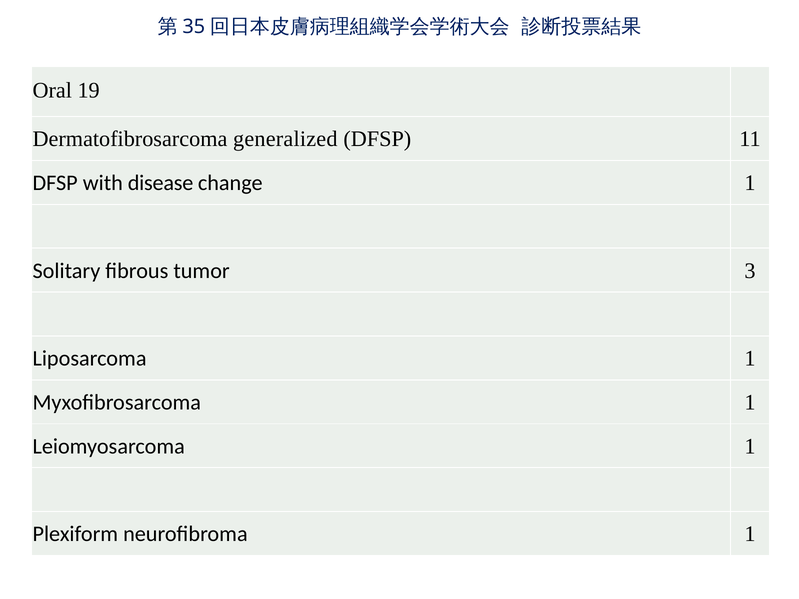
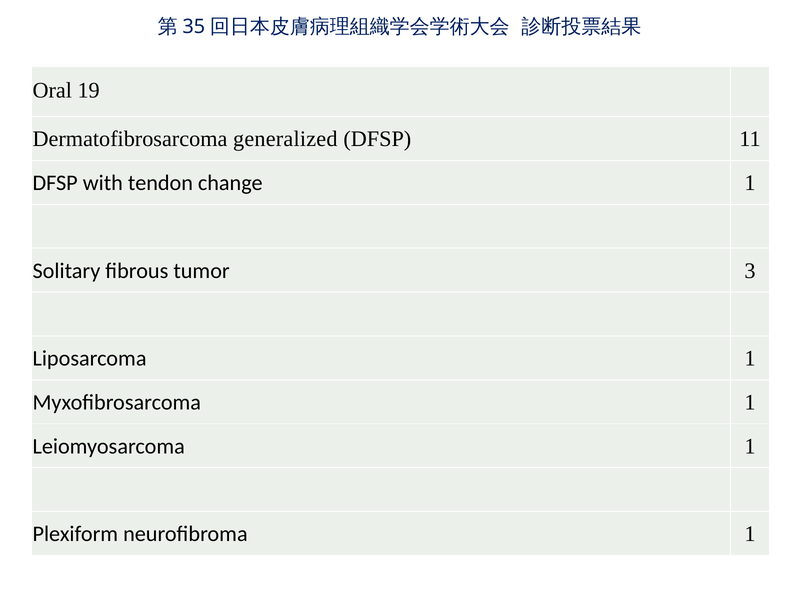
disease: disease -> tendon
